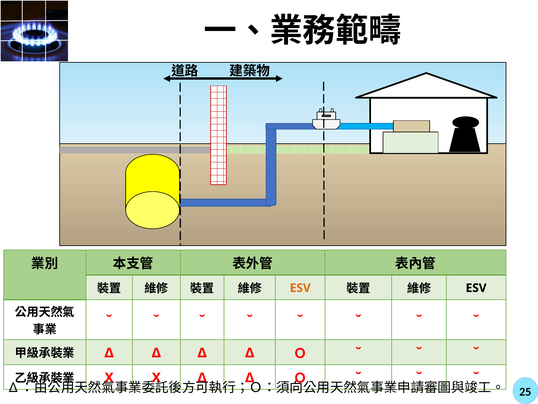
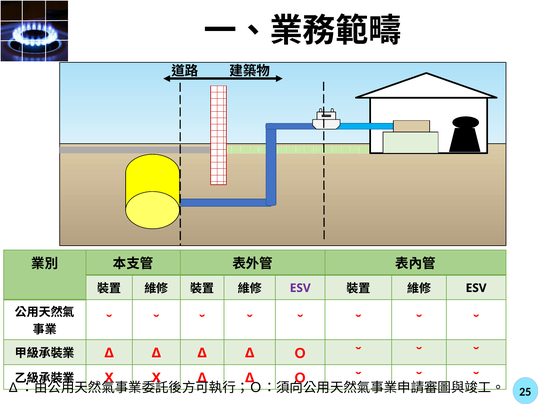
ESV at (300, 288) colour: orange -> purple
